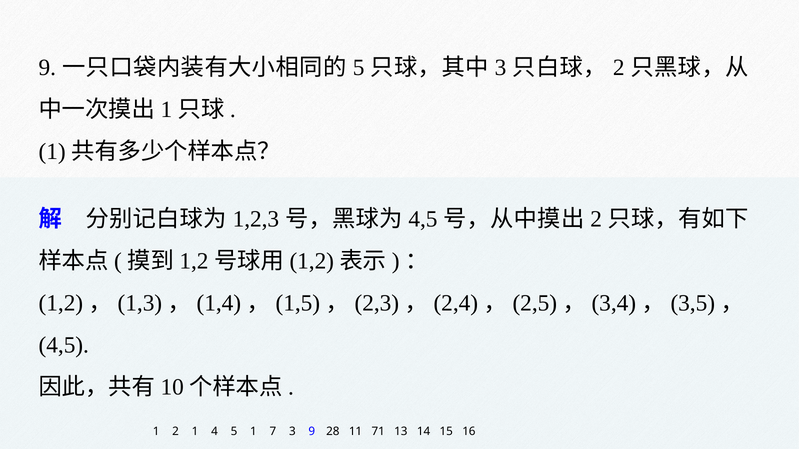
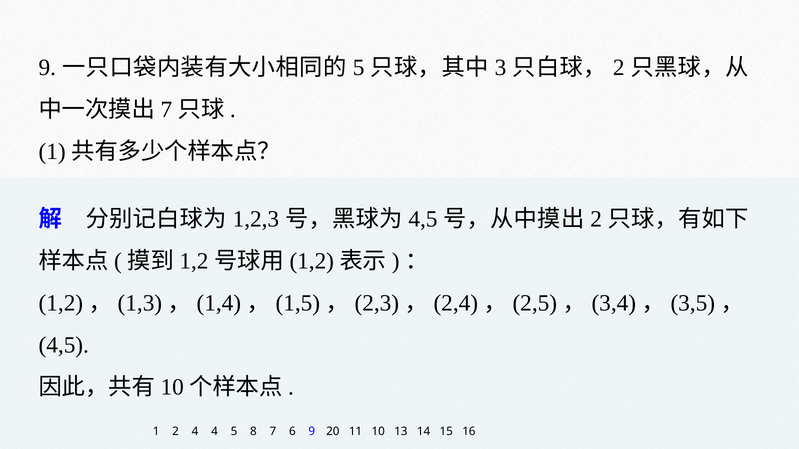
1 at (166, 110): 1 -> 7
2 1: 1 -> 4
5 1: 1 -> 8
7 3: 3 -> 6
28: 28 -> 20
11 71: 71 -> 10
